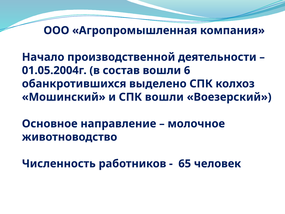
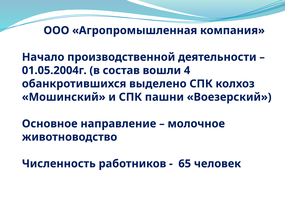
6: 6 -> 4
СПК вошли: вошли -> пашни
